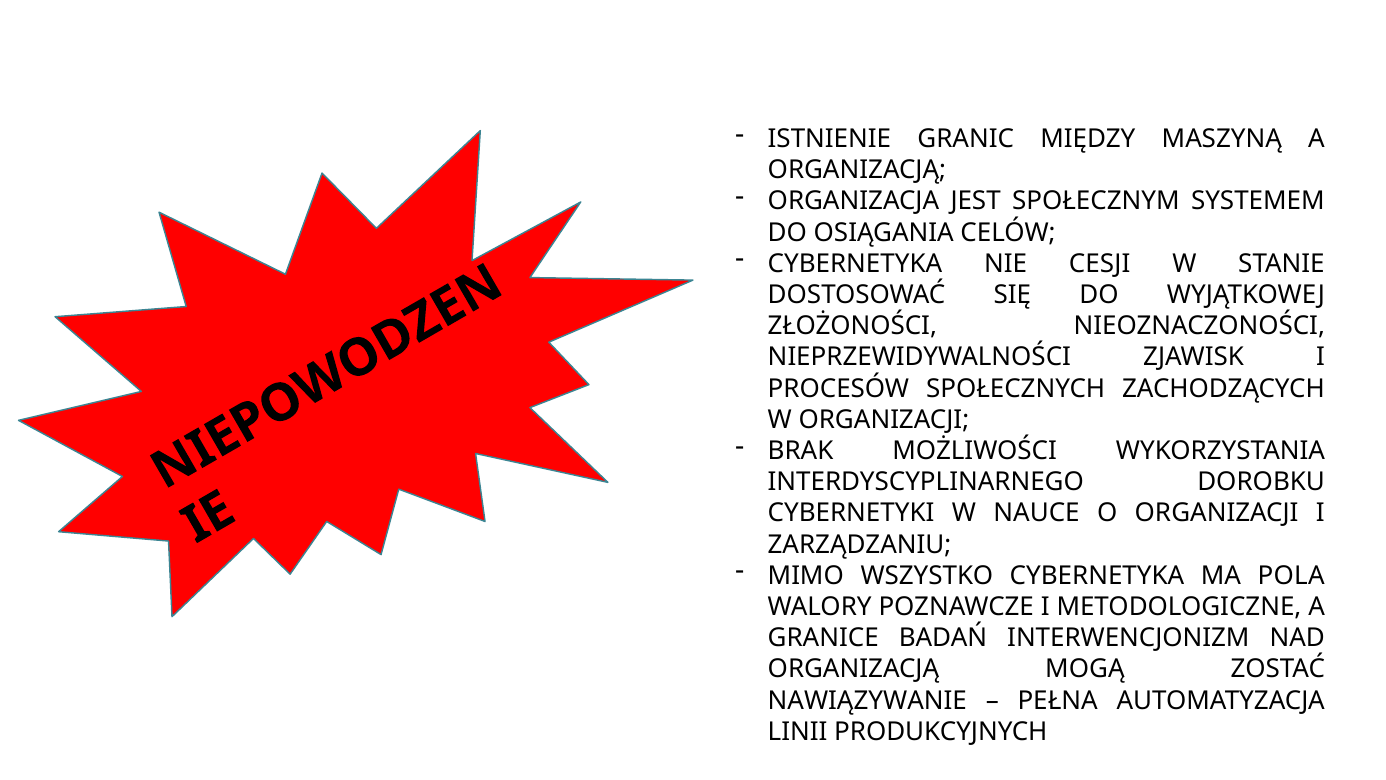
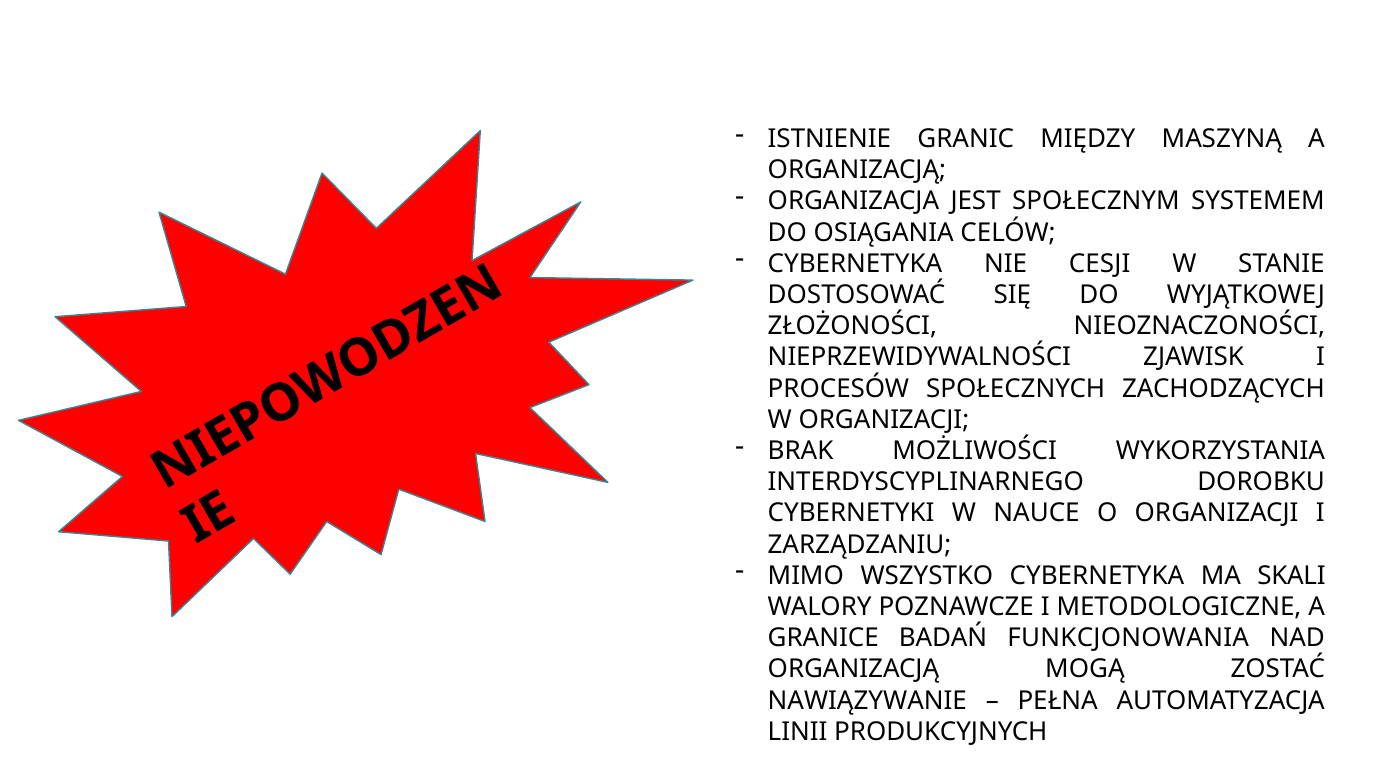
POLA: POLA -> SKALI
INTERWENCJONIZM: INTERWENCJONIZM -> FUNKCJONOWANIA
